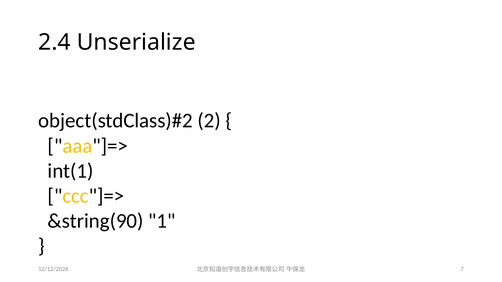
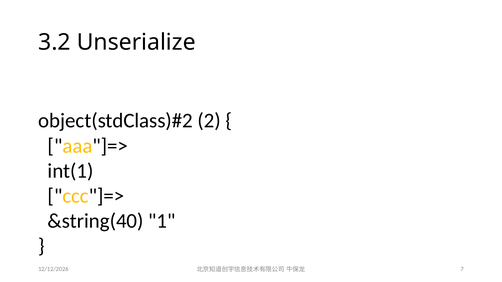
2.4: 2.4 -> 3.2
&string(90: &string(90 -> &string(40
